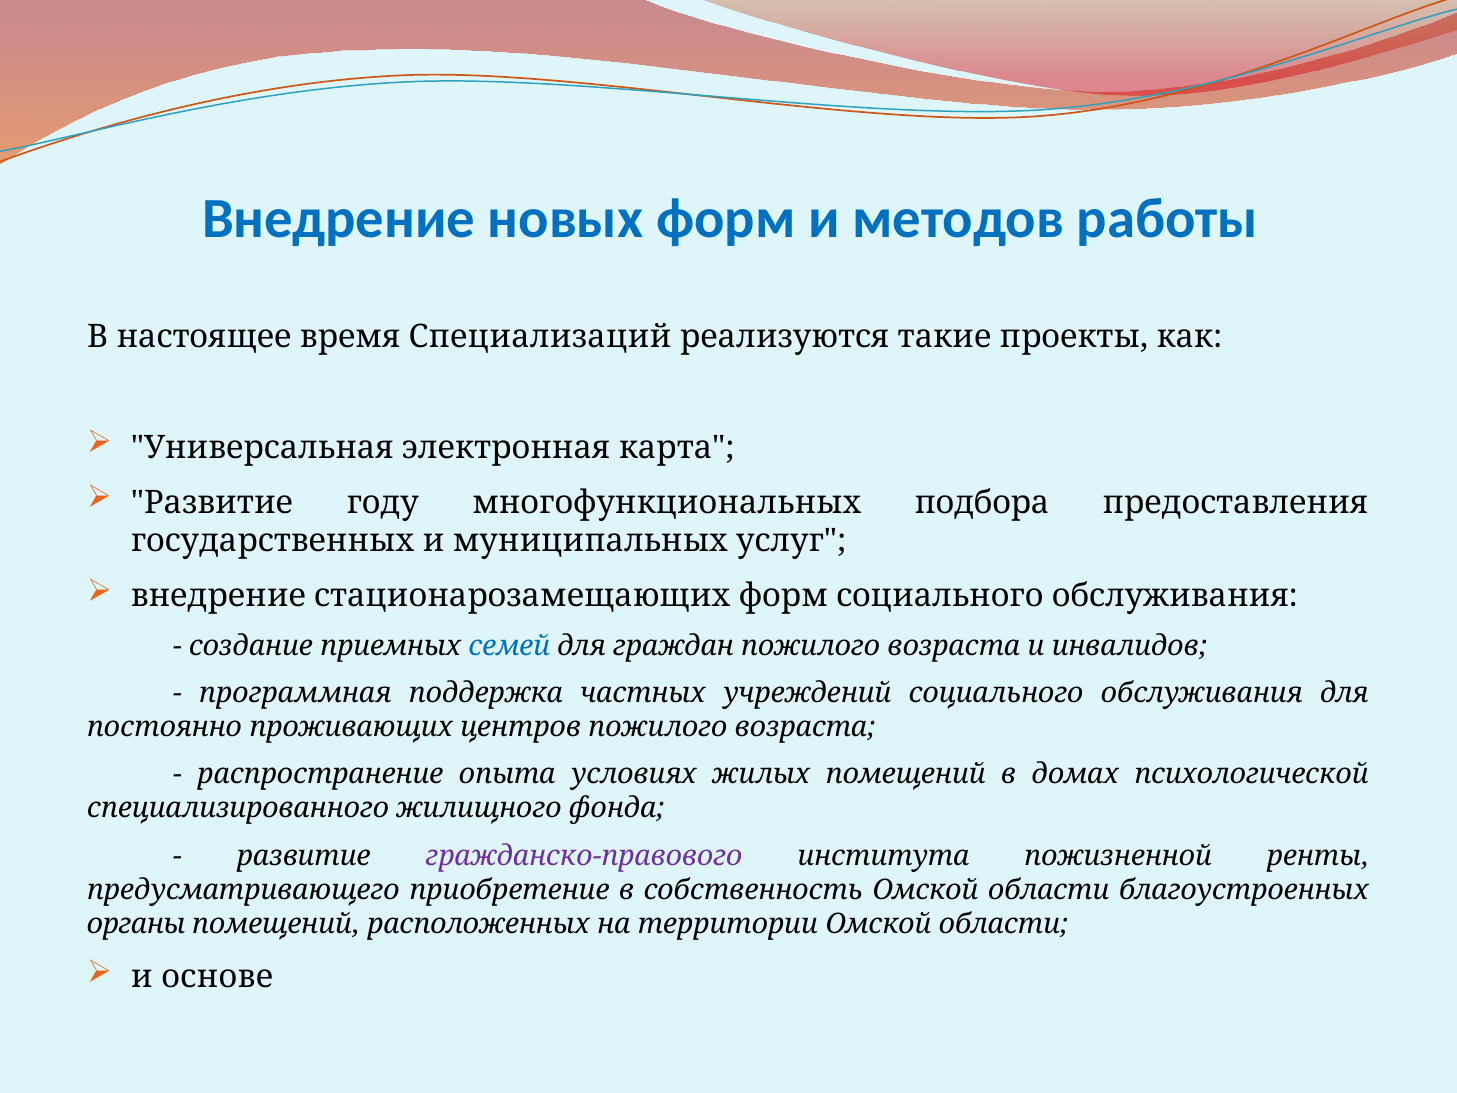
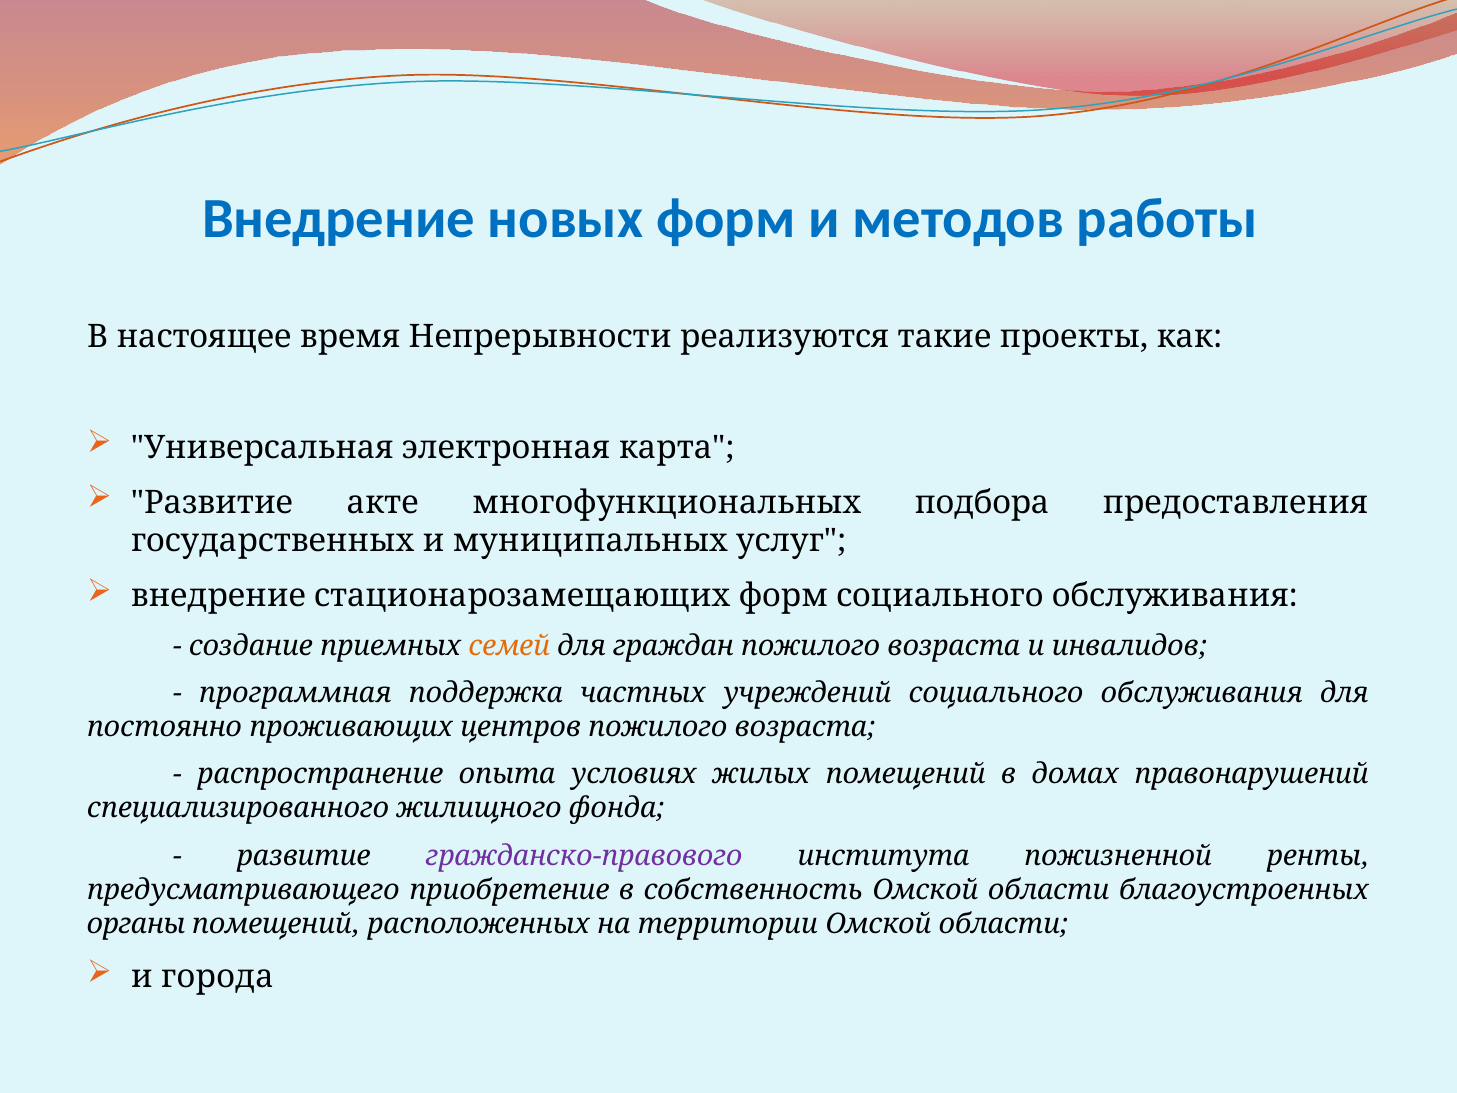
Специализаций: Специализаций -> Непрерывности
году: году -> акте
семей colour: blue -> orange
психологической: психологической -> правонарушений
основе: основе -> города
